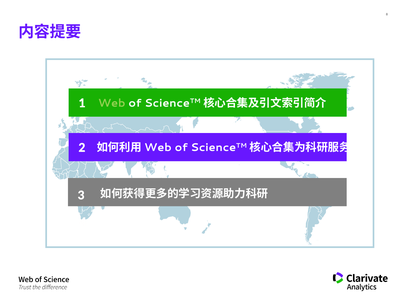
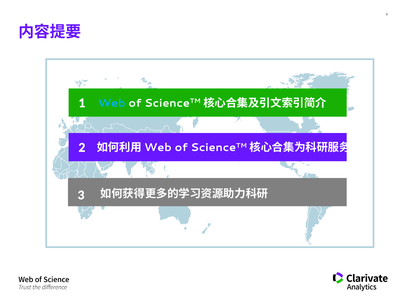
Web colour: light green -> light blue
